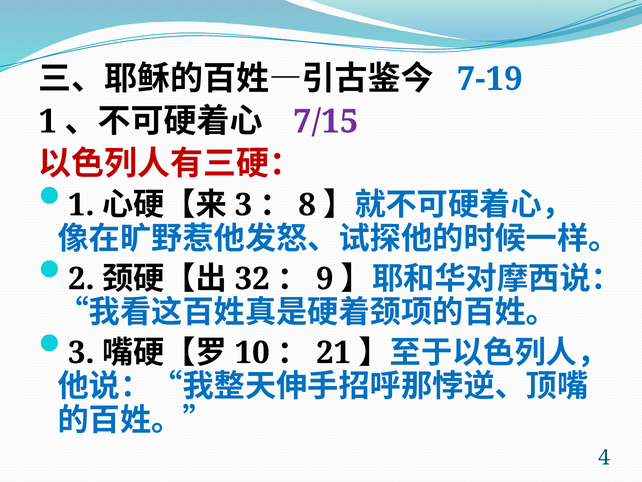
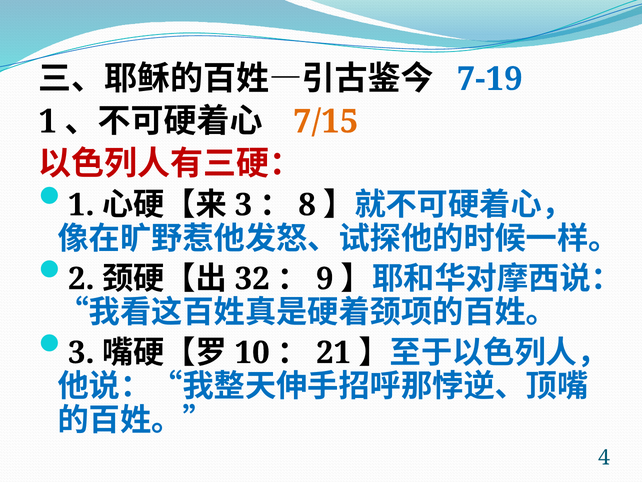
7/15 colour: purple -> orange
